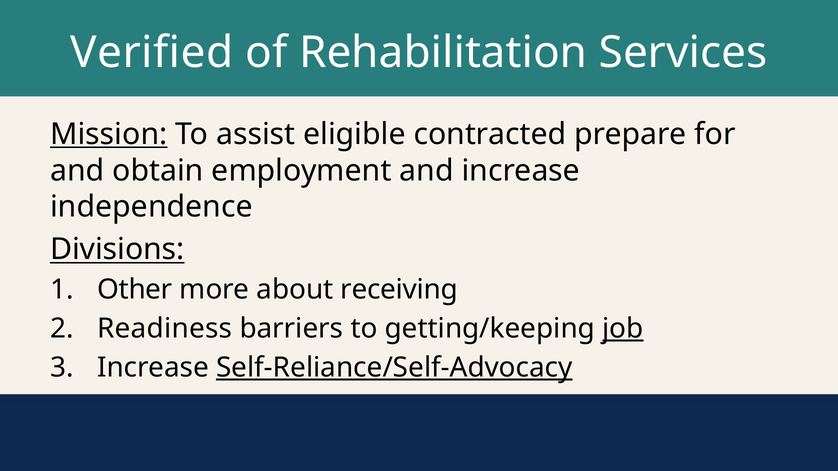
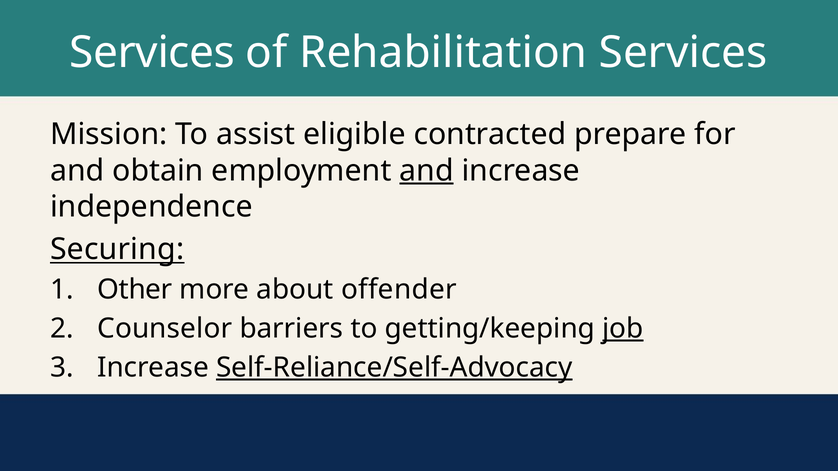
Verified at (152, 53): Verified -> Services
Mission underline: present -> none
and at (426, 171) underline: none -> present
Divisions: Divisions -> Securing
receiving: receiving -> offender
Readiness: Readiness -> Counselor
